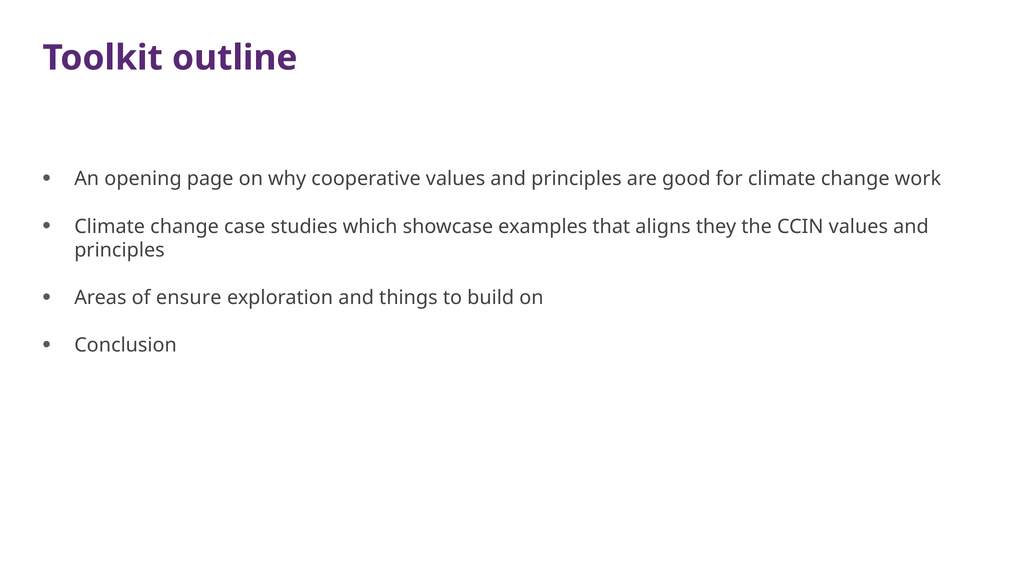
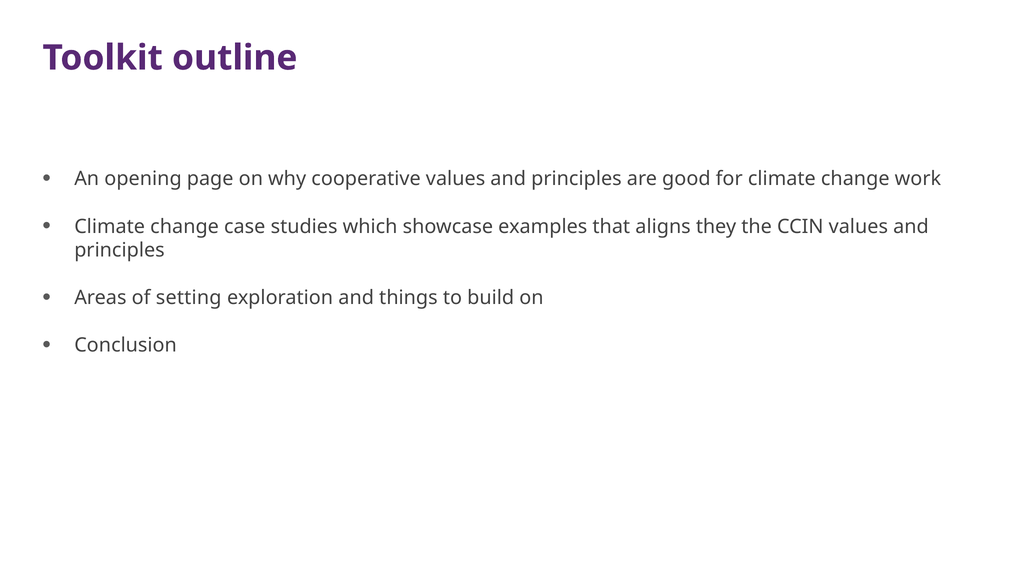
ensure: ensure -> setting
